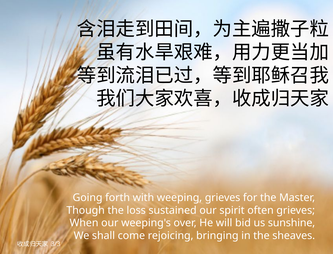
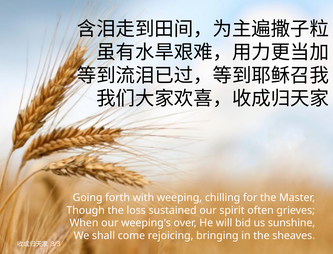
weeping grieves: grieves -> chilling
